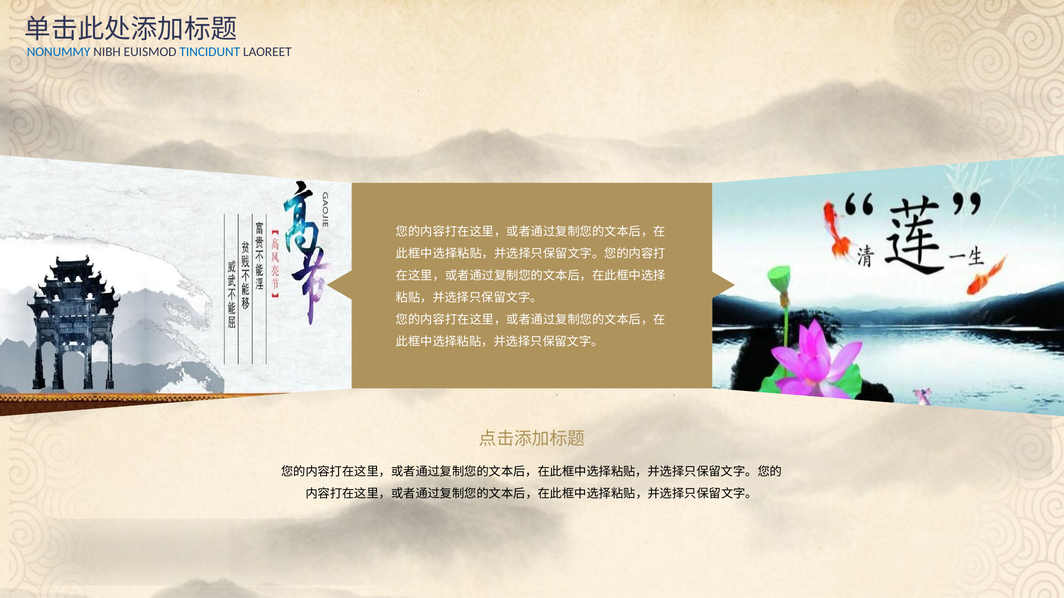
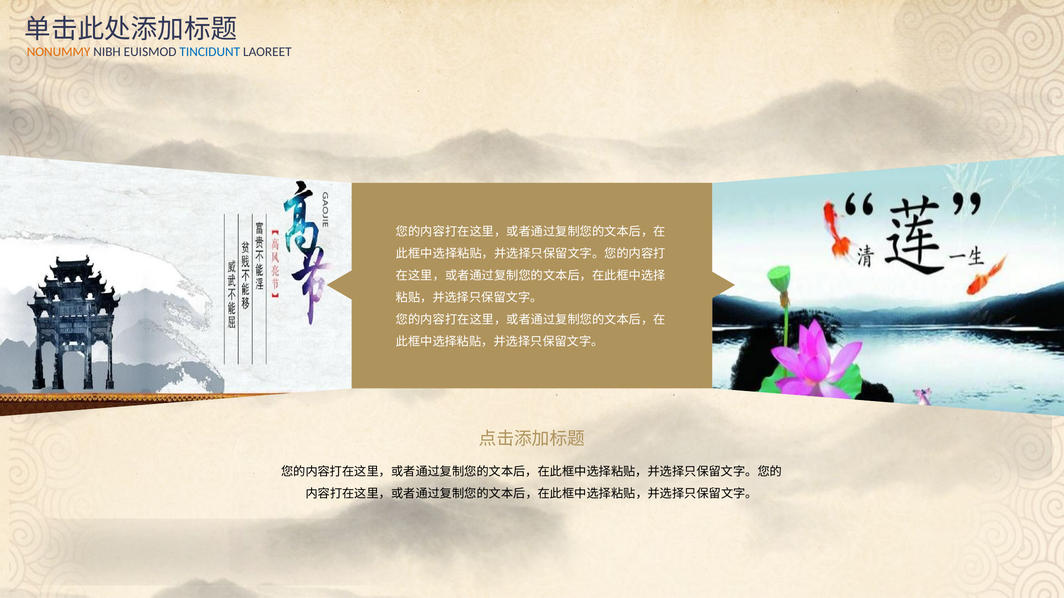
NONUMMY colour: blue -> orange
